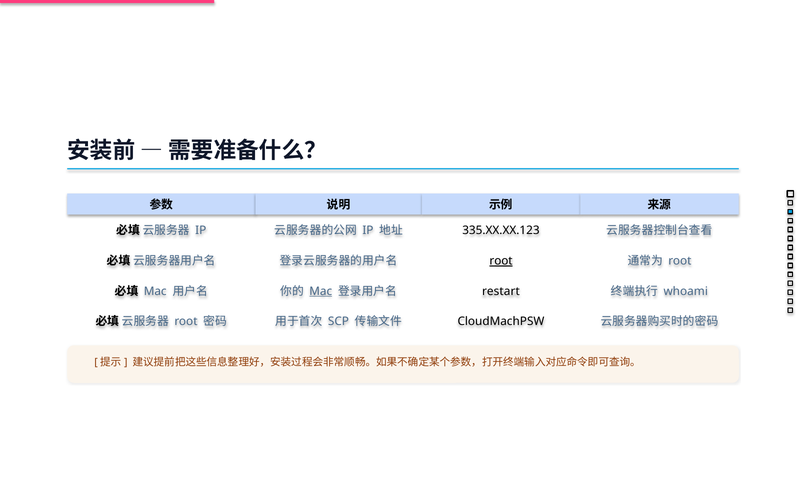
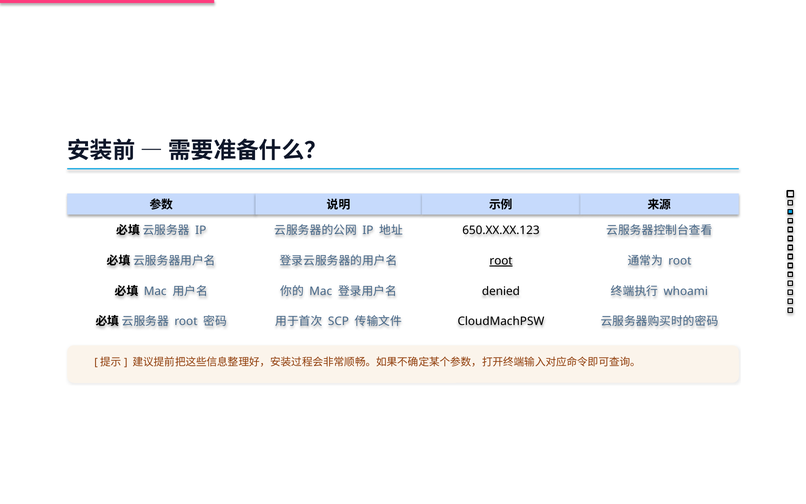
335.XX.XX.123: 335.XX.XX.123 -> 650.XX.XX.123
Mac at (321, 291) underline: present -> none
restart: restart -> denied
